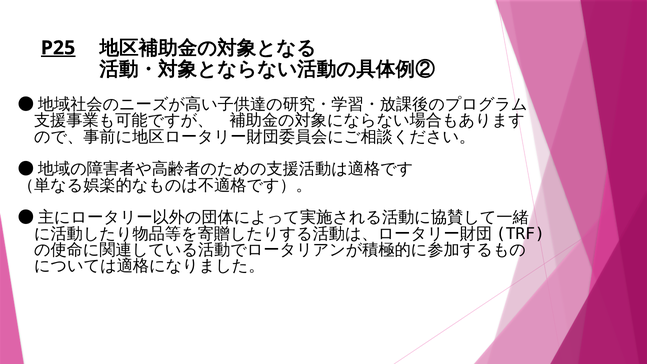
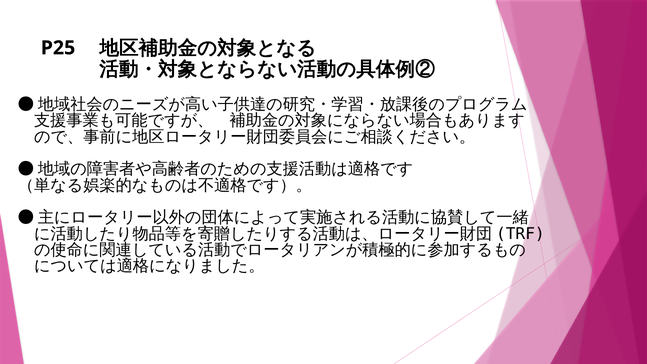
P25 underline: present -> none
